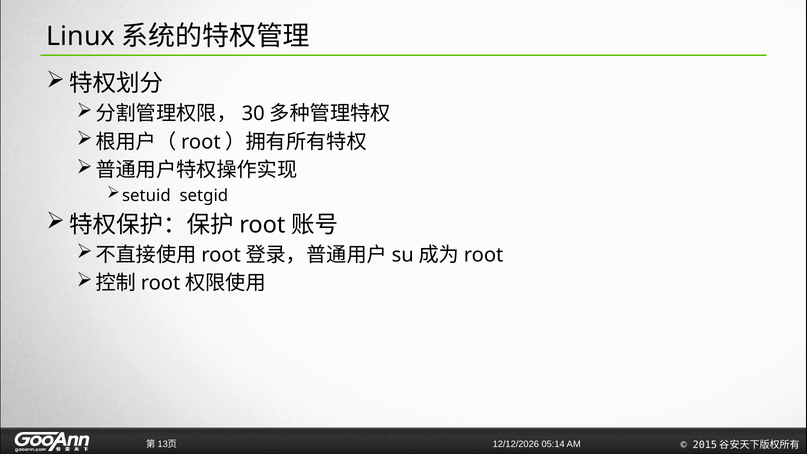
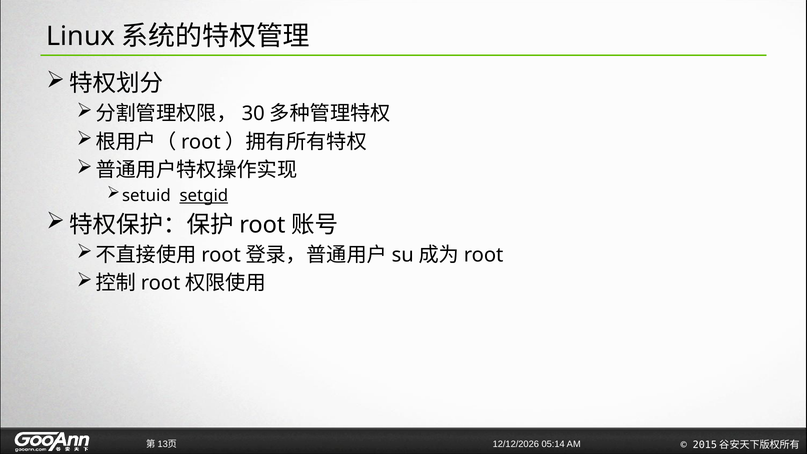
setgid underline: none -> present
